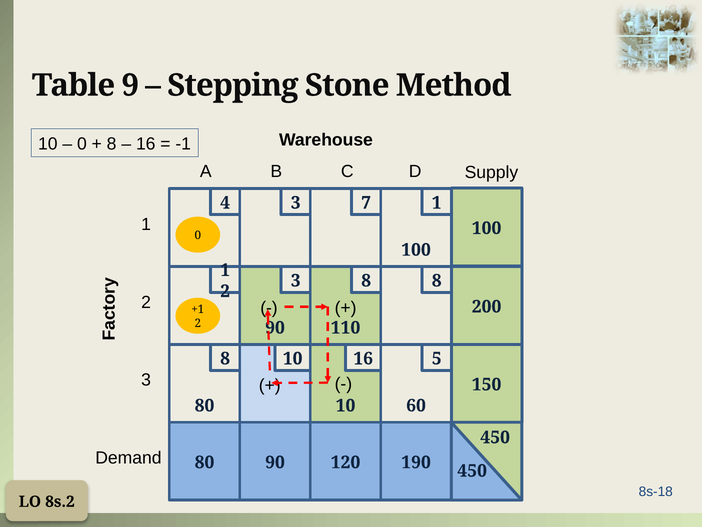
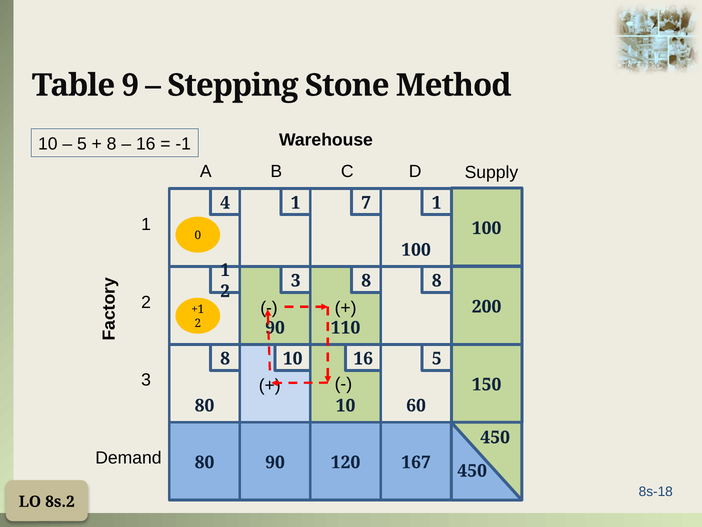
0 at (82, 144): 0 -> 5
4 3: 3 -> 1
190: 190 -> 167
